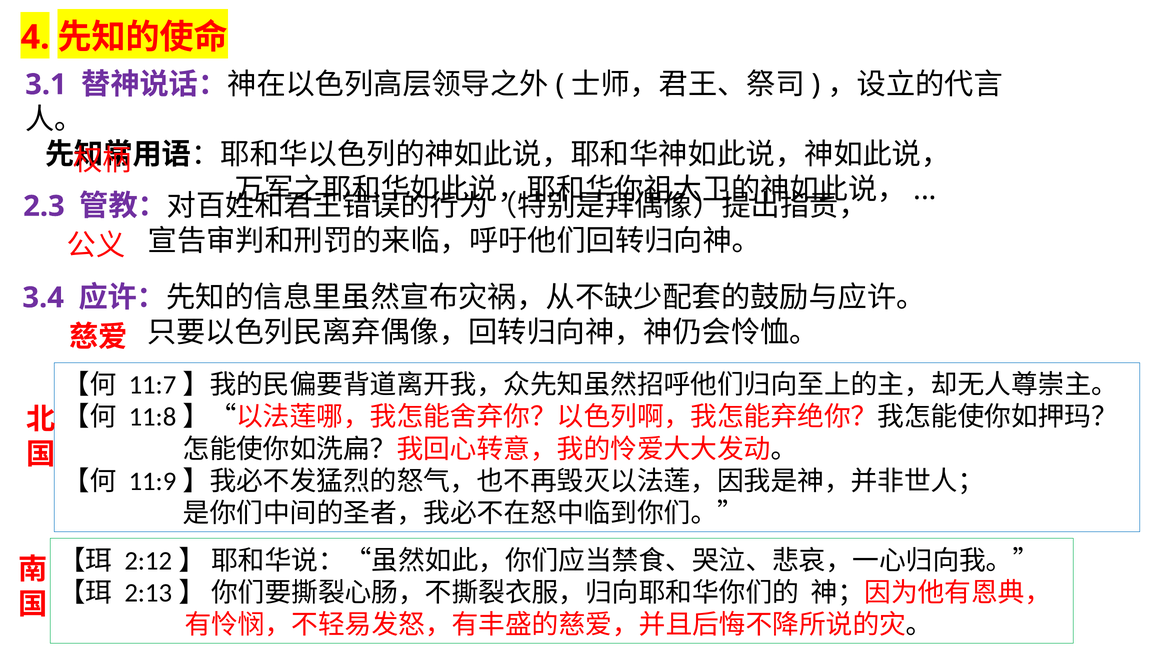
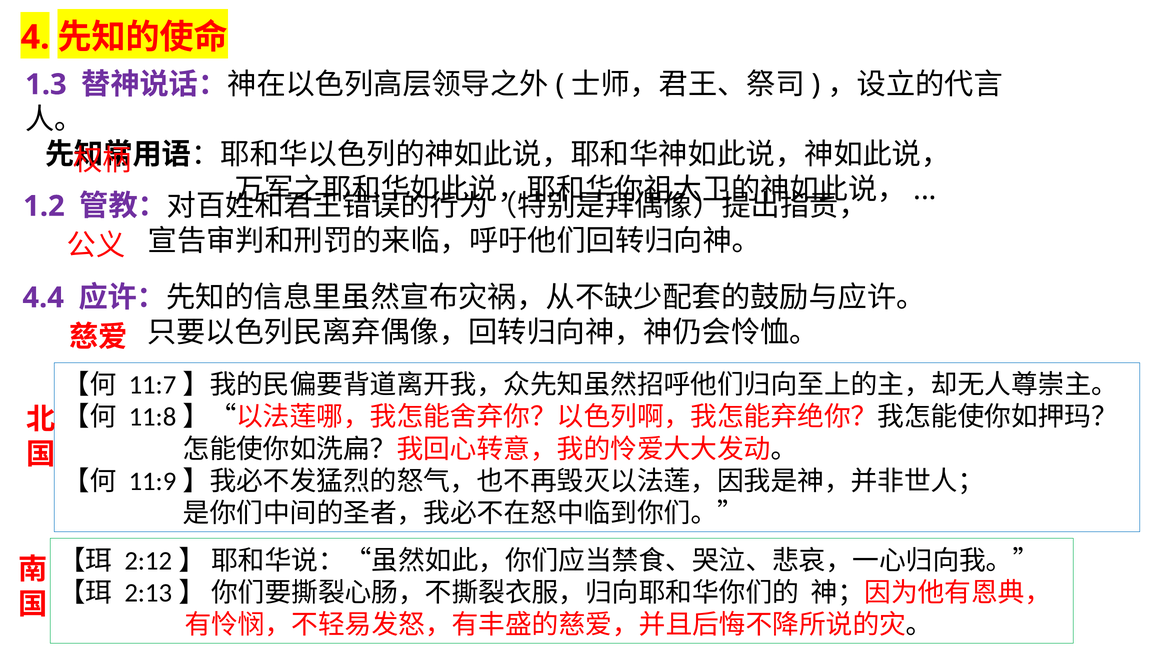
3.1: 3.1 -> 1.3
2.3: 2.3 -> 1.2
3.4: 3.4 -> 4.4
